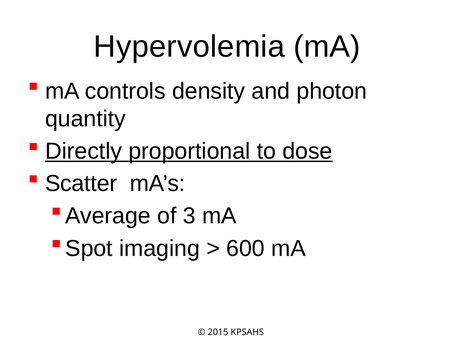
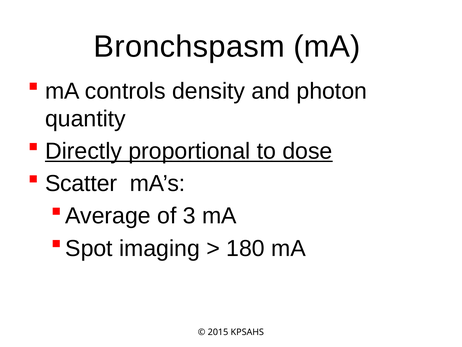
Hypervolemia: Hypervolemia -> Bronchspasm
600: 600 -> 180
